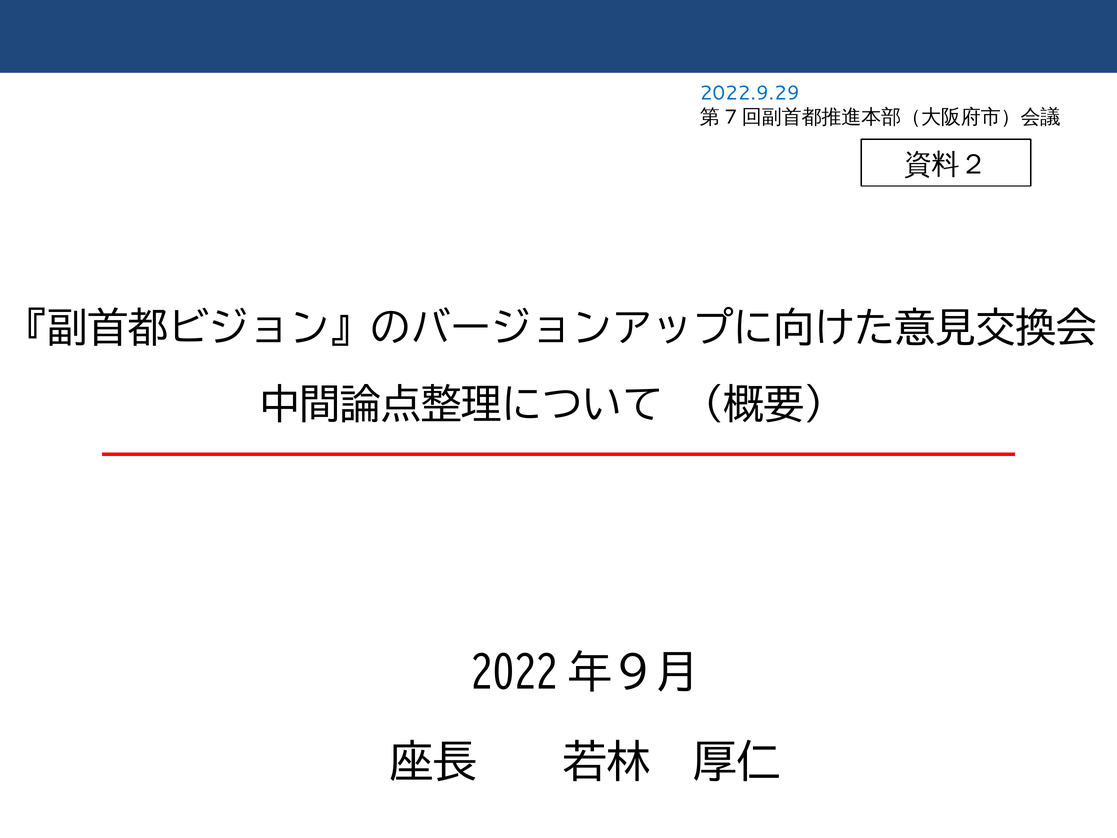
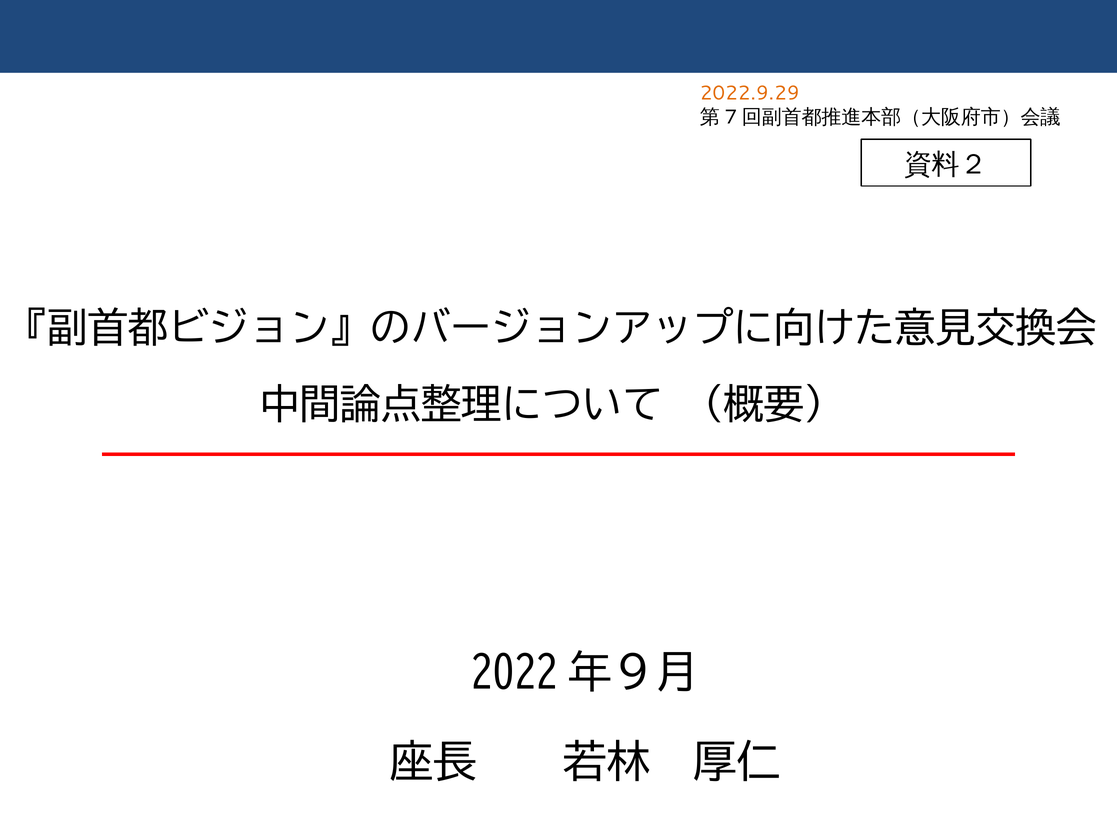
2022.9.29 colour: blue -> orange
